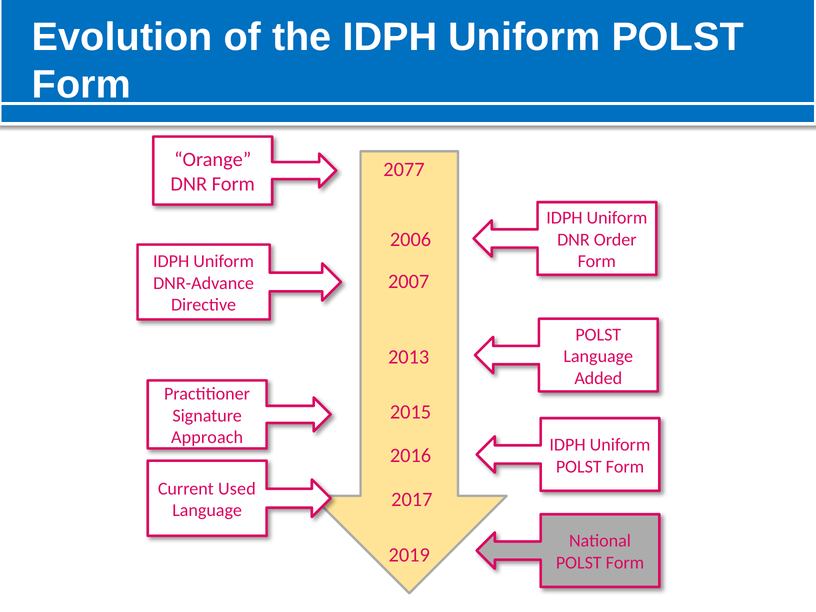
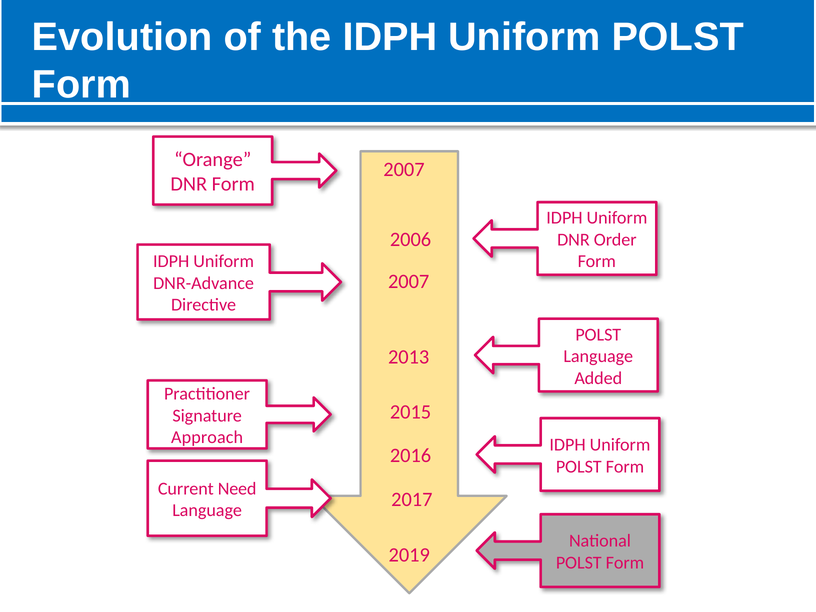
2077 at (404, 170): 2077 -> 2007
Used: Used -> Need
